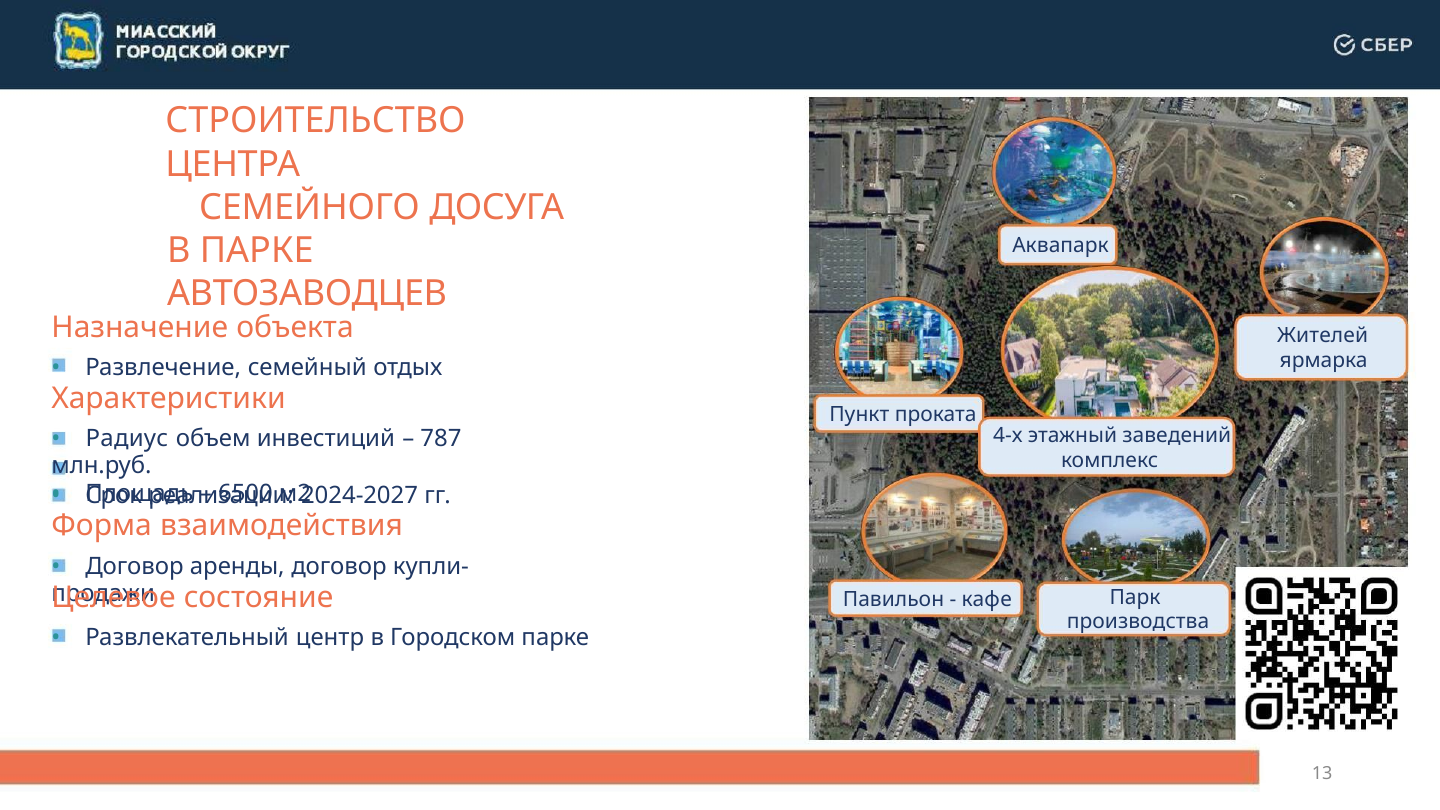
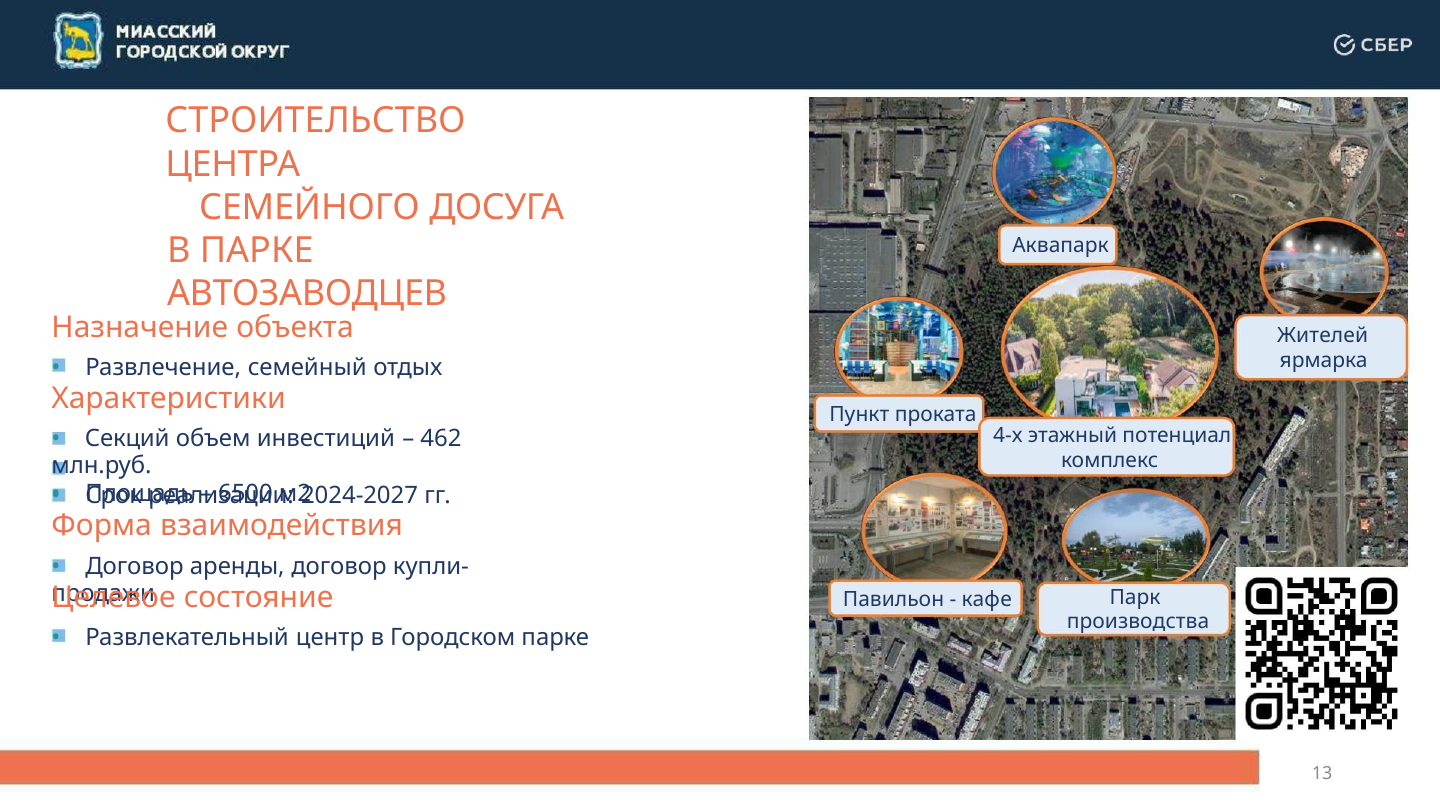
заведений: заведений -> потенциал
Радиус: Радиус -> Секций
787: 787 -> 462
